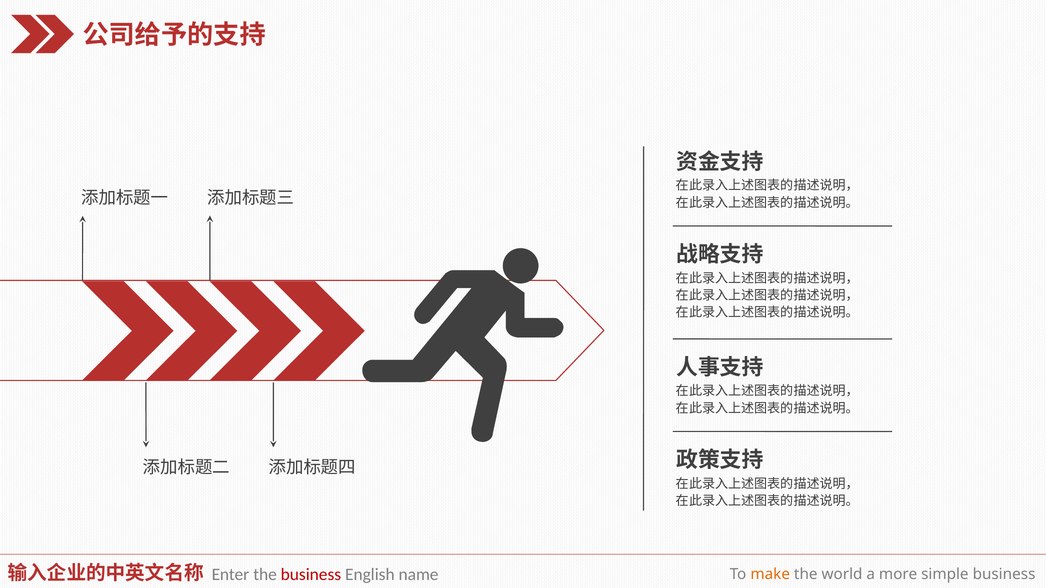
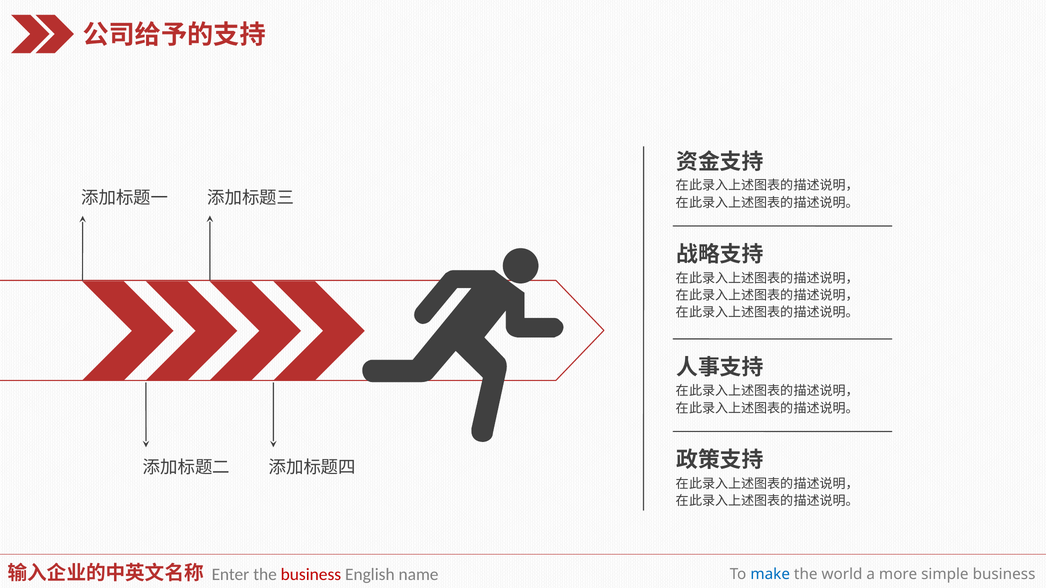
make colour: orange -> blue
